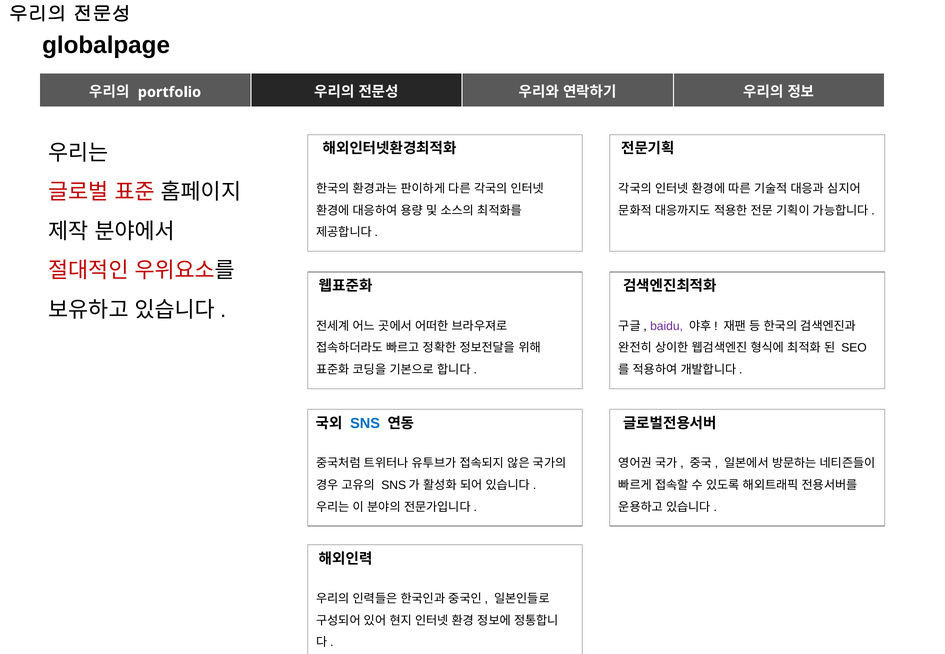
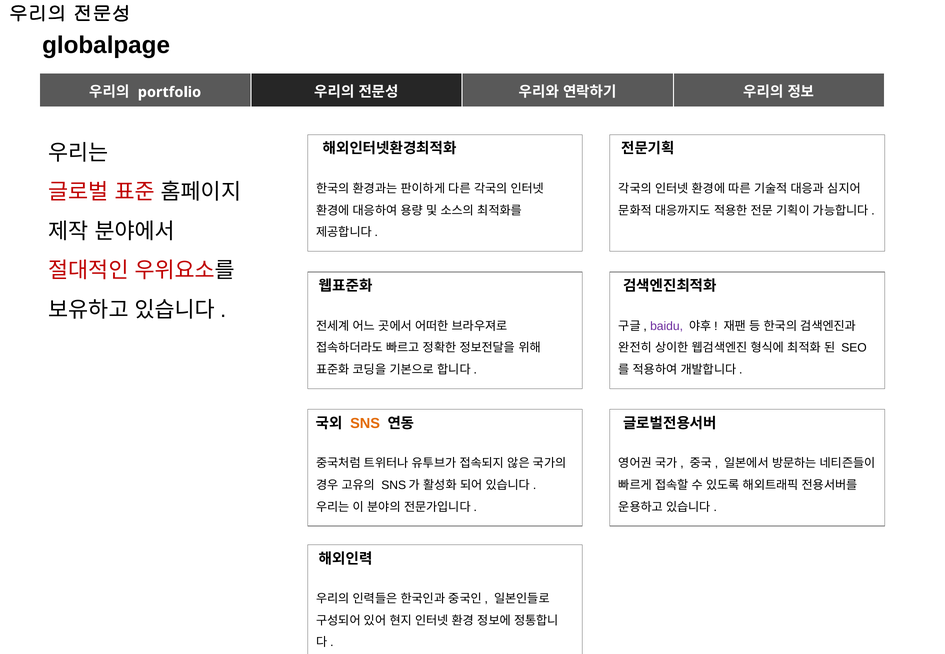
SNS colour: blue -> orange
